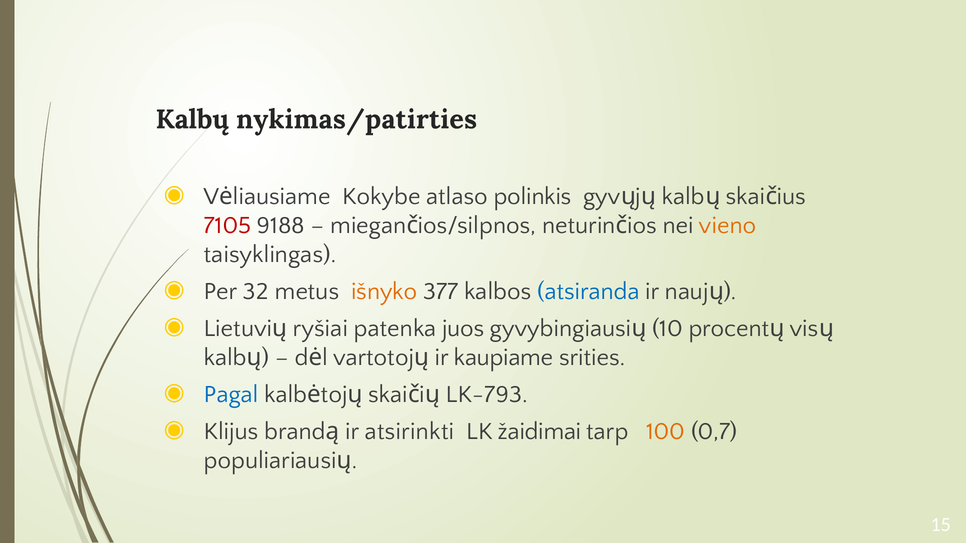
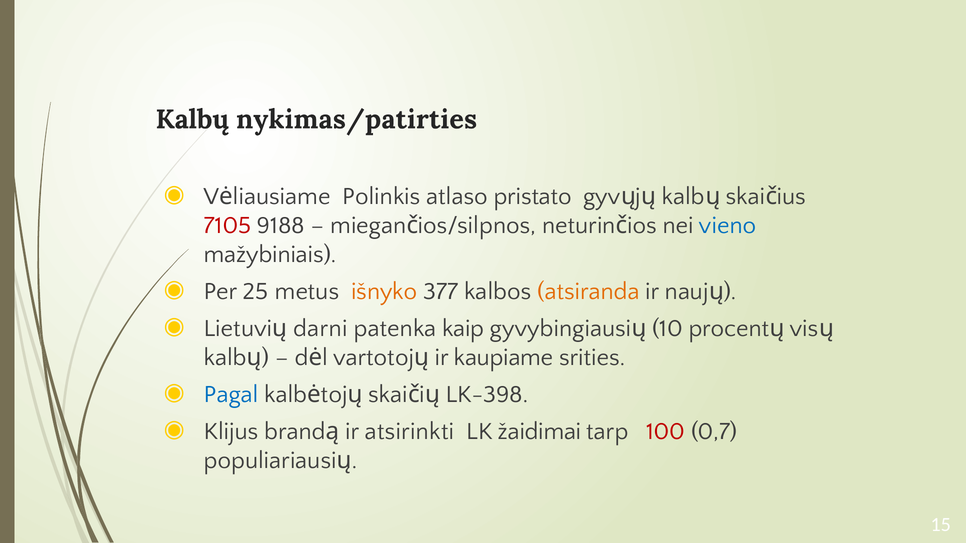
Kokybe: Kokybe -> Polinkis
polinkis: polinkis -> pristato
vieno colour: orange -> blue
taisyklingas: taisyklingas -> mažybiniais
32: 32 -> 25
atsiranda colour: blue -> orange
ryšiai: ryšiai -> darni
juos: juos -> kaip
LK-793: LK-793 -> LK-398
100 colour: orange -> red
